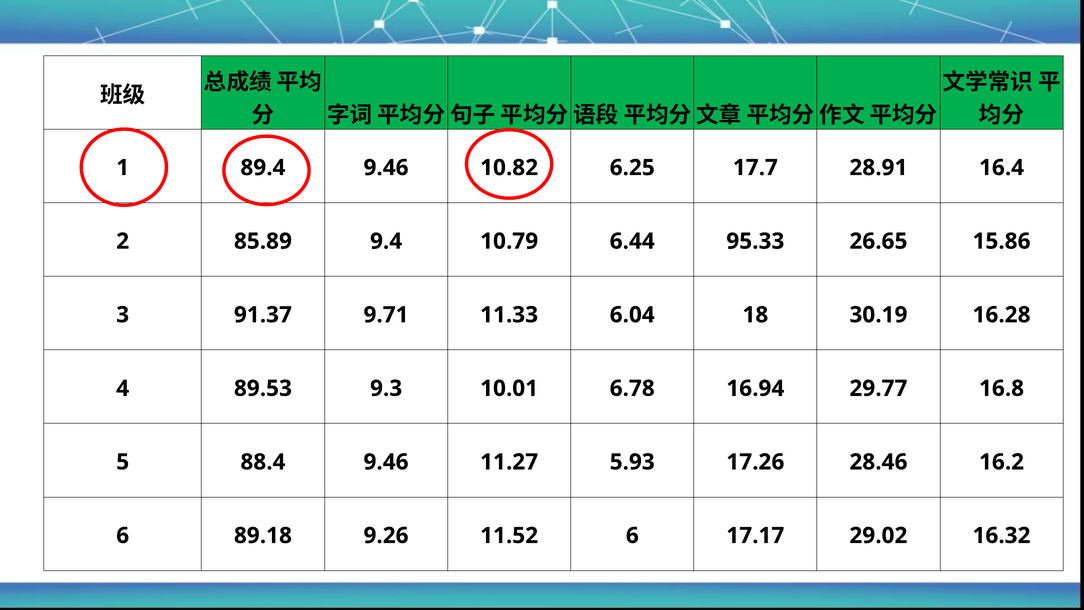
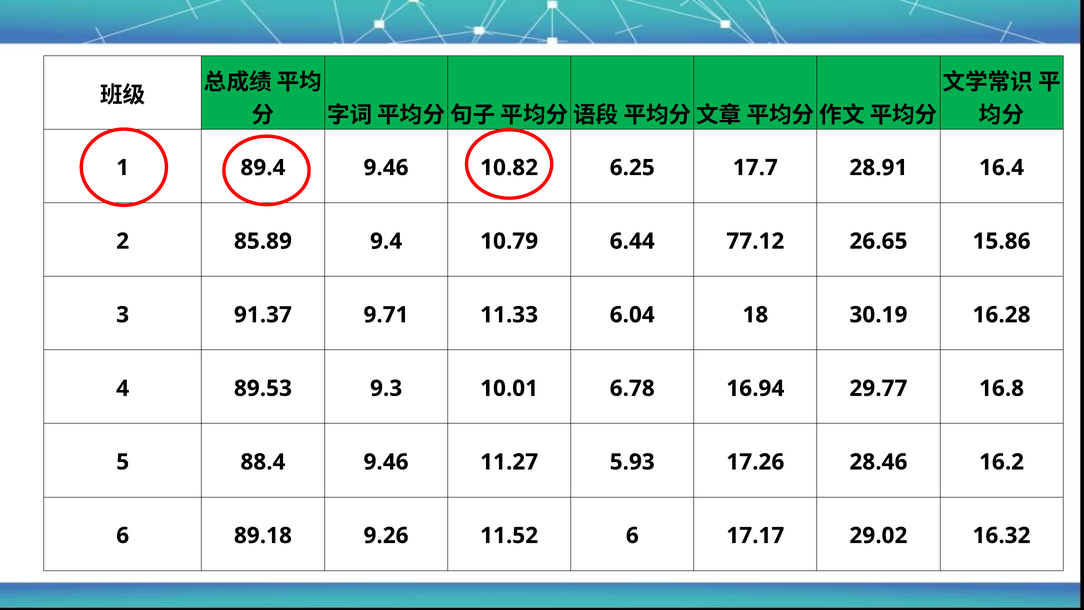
95.33: 95.33 -> 77.12
